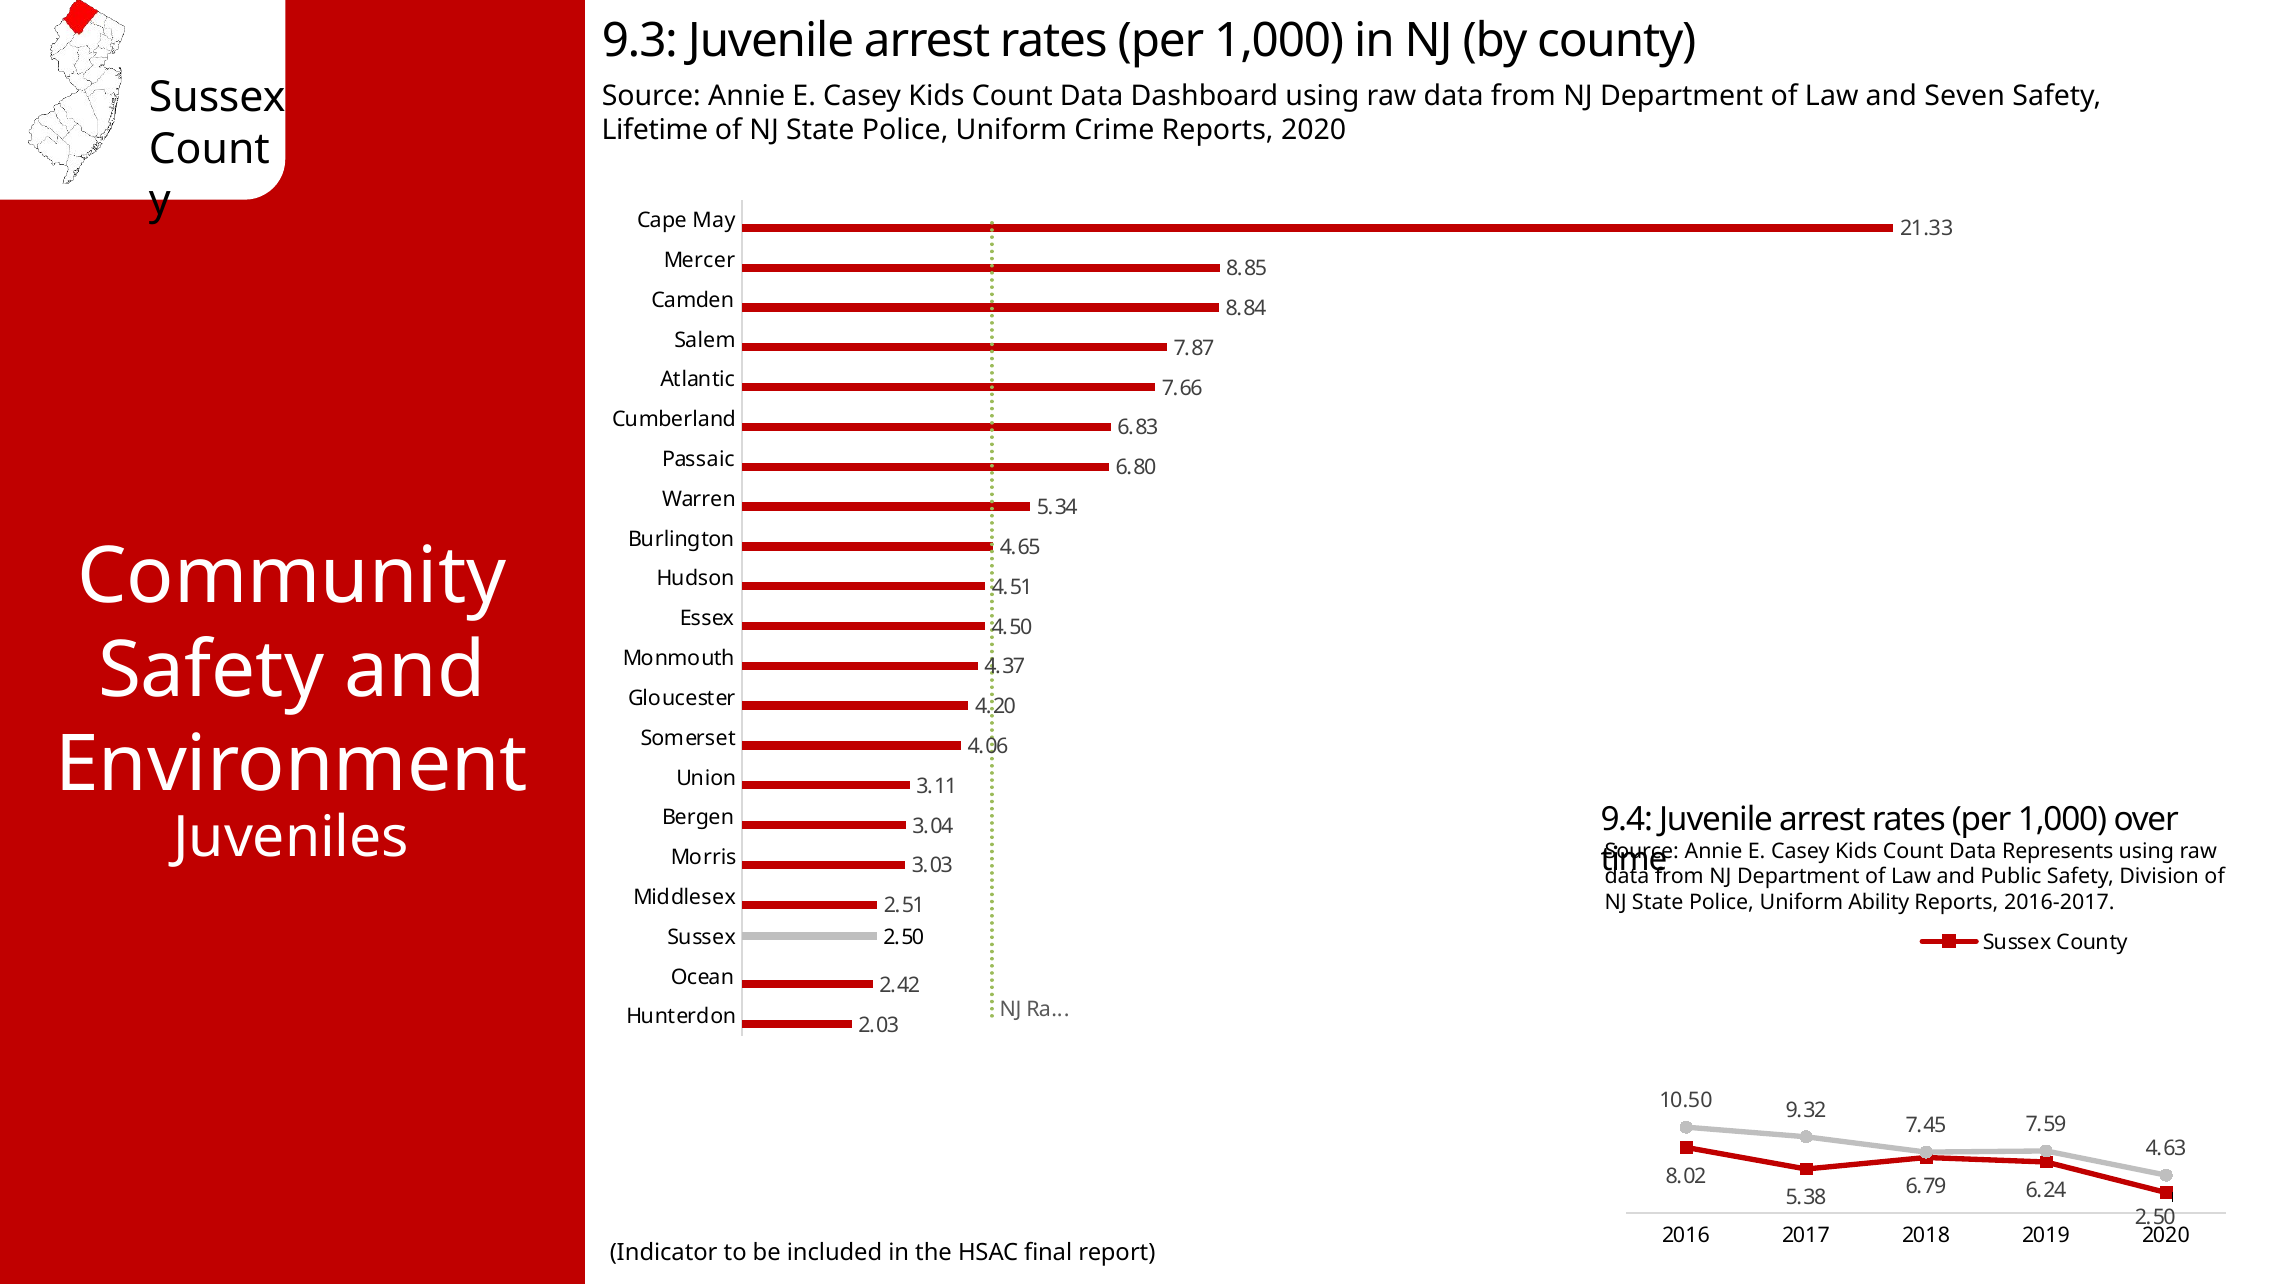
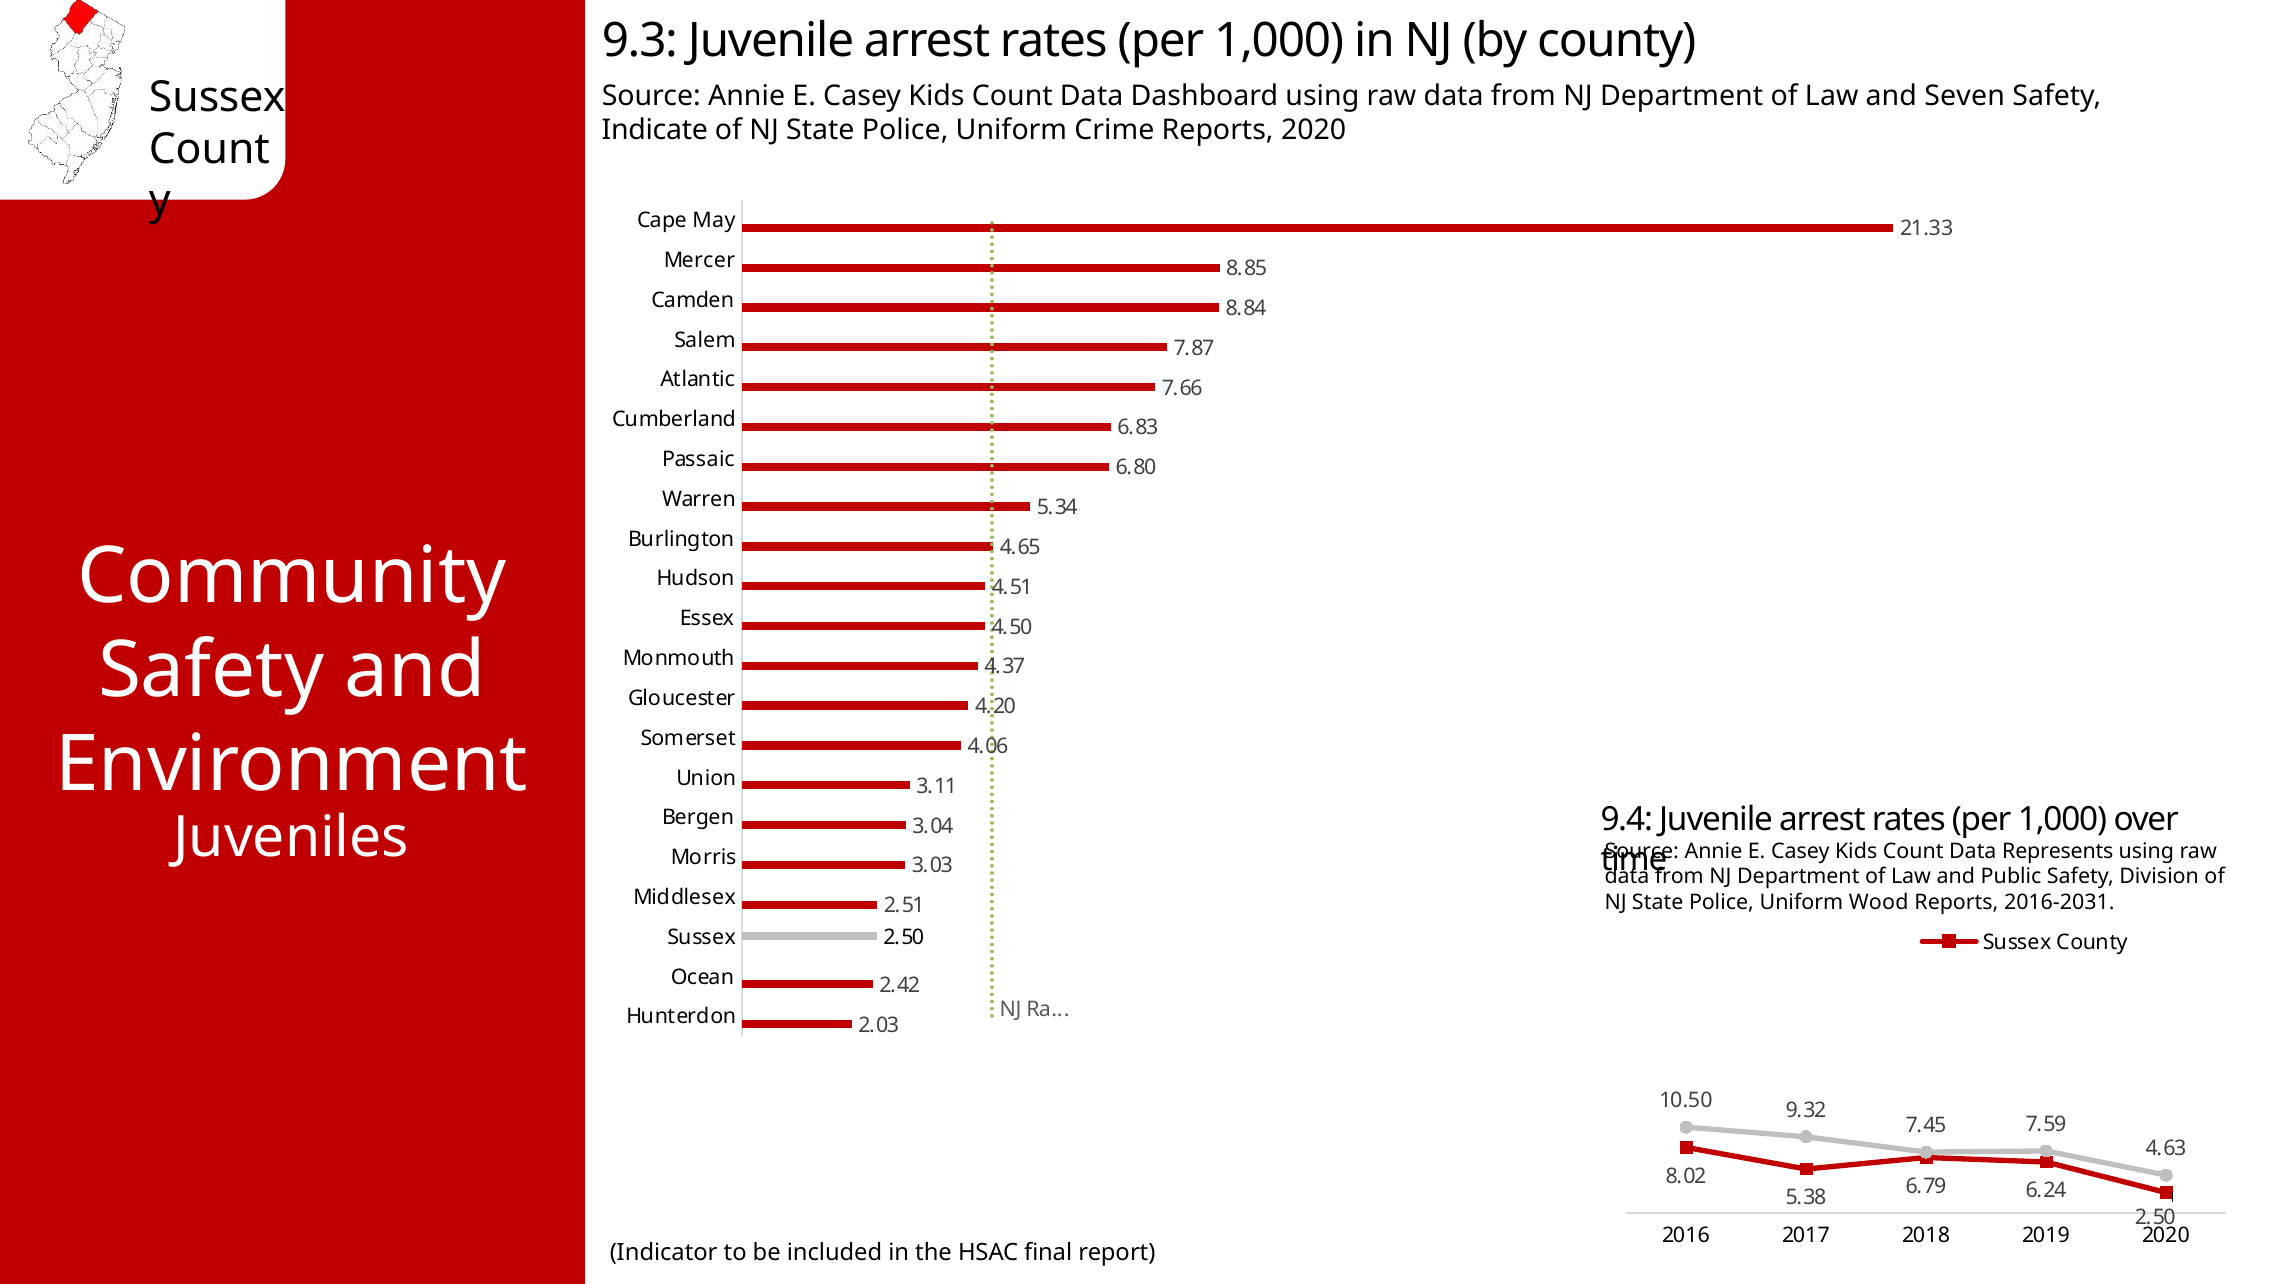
Lifetime: Lifetime -> Indicate
Ability: Ability -> Wood
2016-2017: 2016-2017 -> 2016-2031
